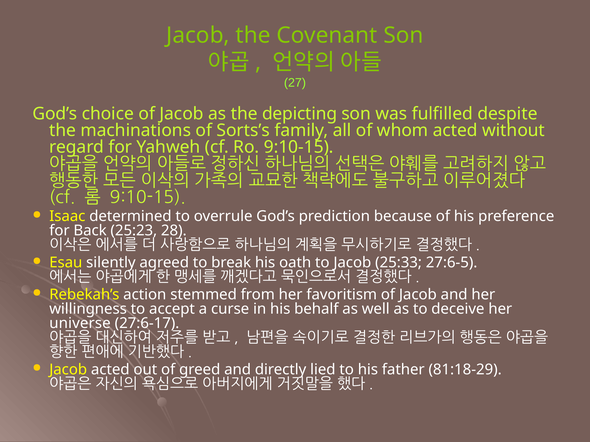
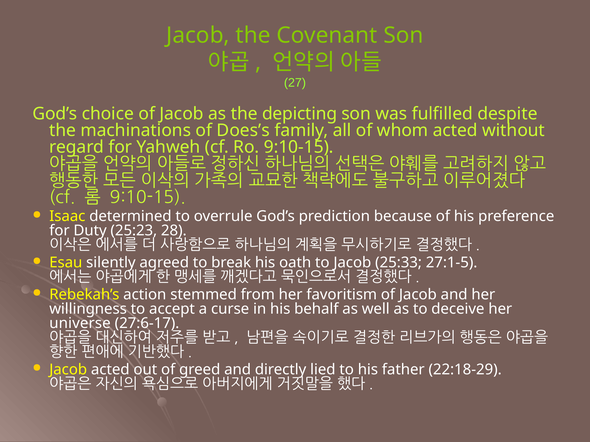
Sorts’s: Sorts’s -> Does’s
Back: Back -> Duty
27:6-5: 27:6-5 -> 27:1-5
81:18-29: 81:18-29 -> 22:18-29
